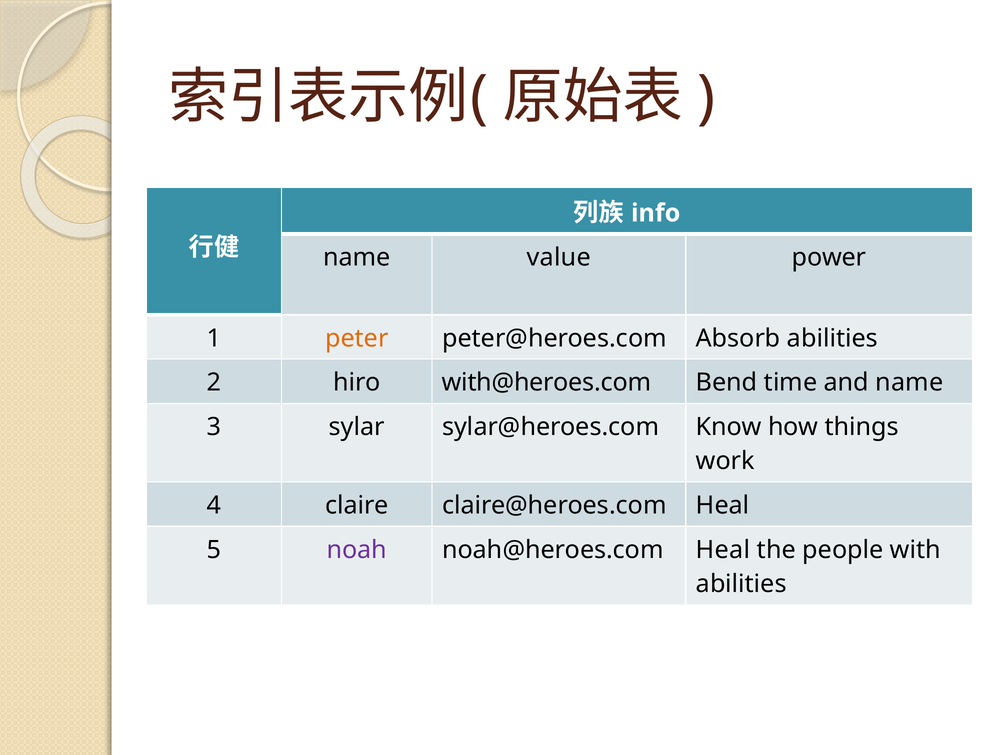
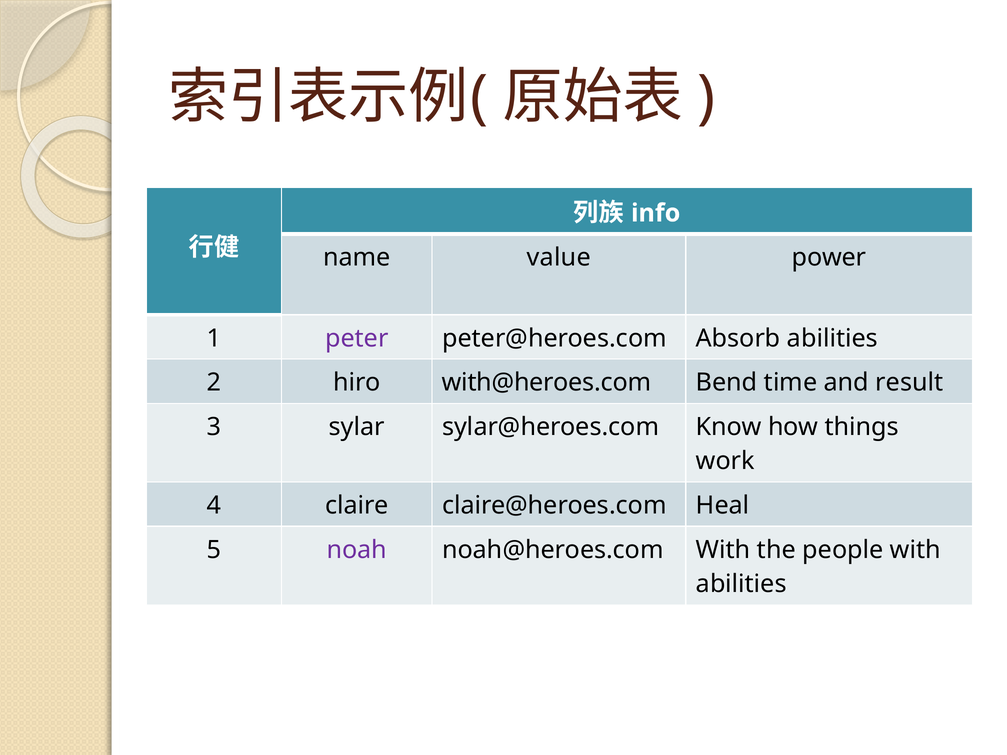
peter colour: orange -> purple
and name: name -> result
noah@heroes.com Heal: Heal -> With
